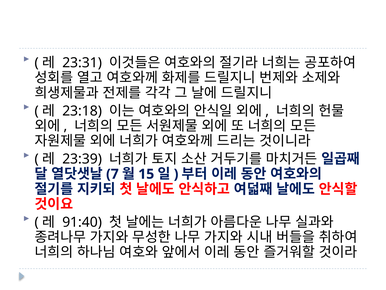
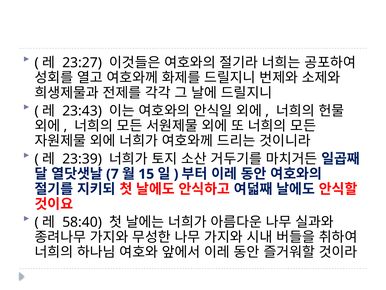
23:31: 23:31 -> 23:27
23:18: 23:18 -> 23:43
91:40: 91:40 -> 58:40
